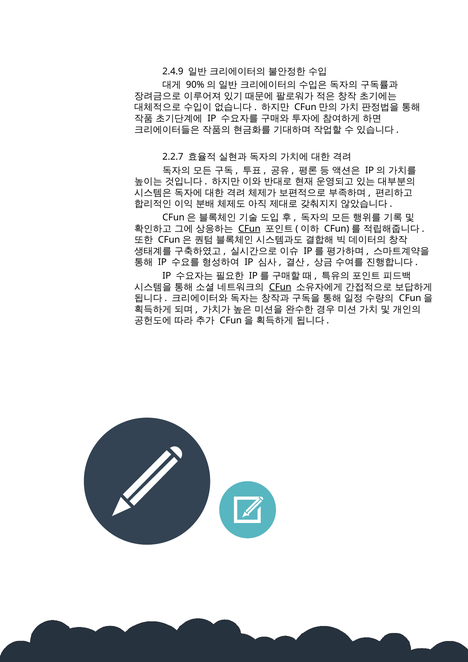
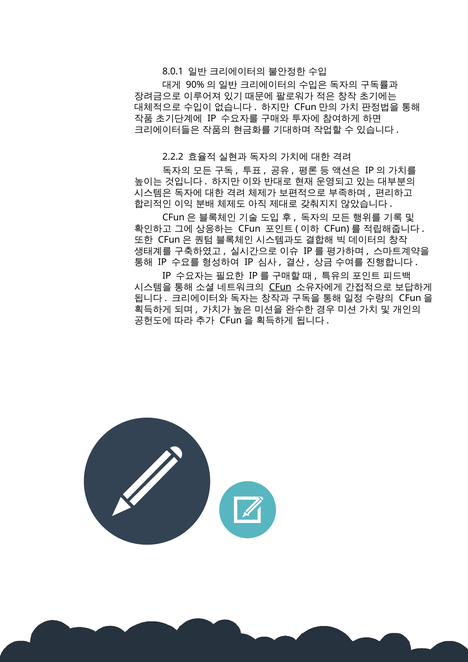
2.4.9: 2.4.9 -> 8.0.1
2.2.7: 2.2.7 -> 2.2.2
CFun at (249, 229) underline: present -> none
